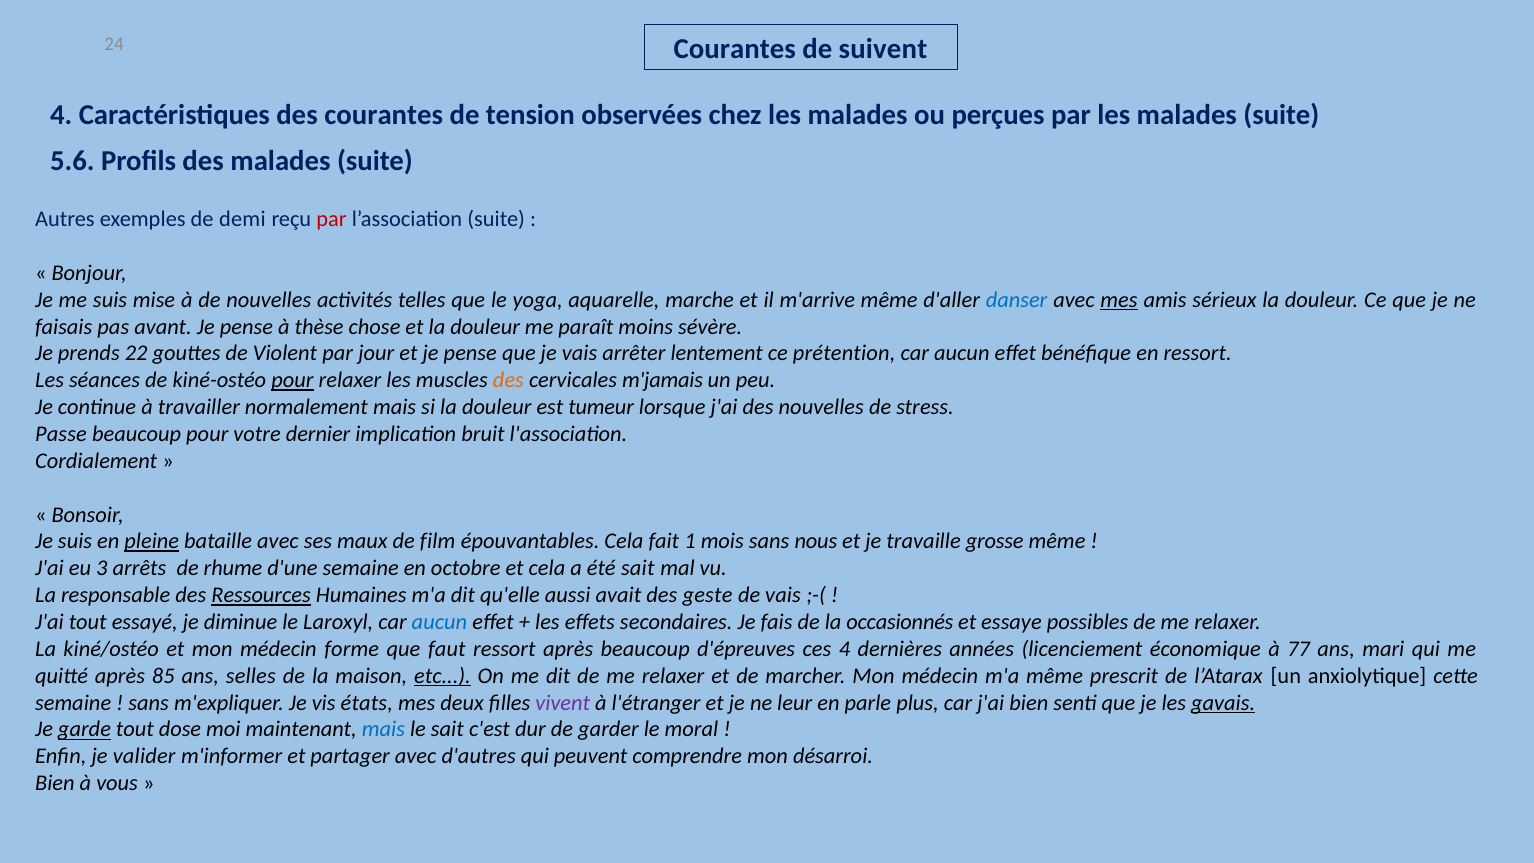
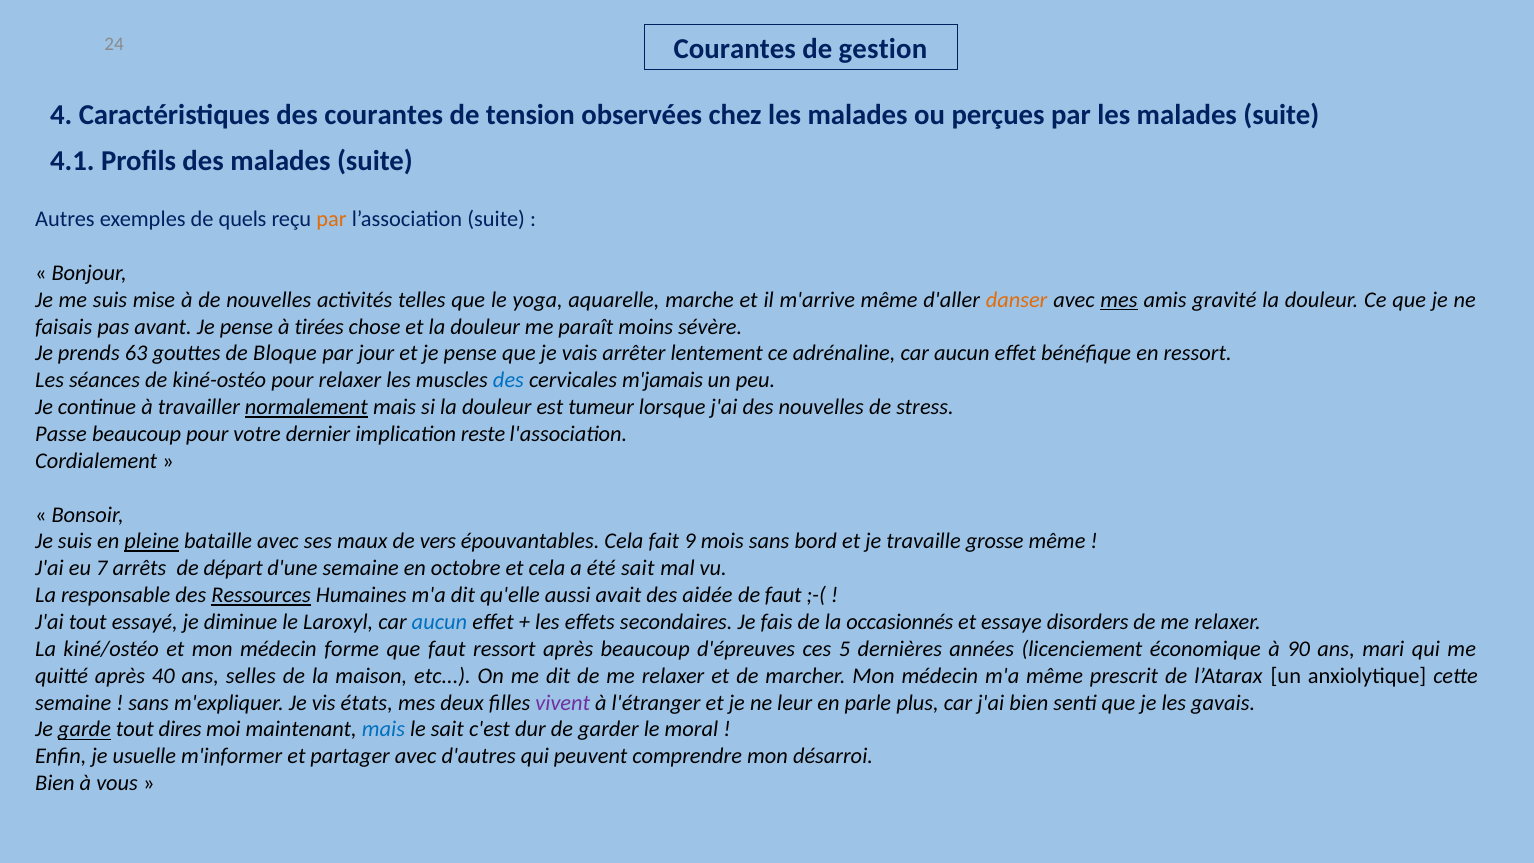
suivent: suivent -> gestion
5.6: 5.6 -> 4.1
demi: demi -> quels
par at (332, 219) colour: red -> orange
danser colour: blue -> orange
sérieux: sérieux -> gravité
thèse: thèse -> tirées
22: 22 -> 63
Violent: Violent -> Bloque
prétention: prétention -> adrénaline
pour at (292, 380) underline: present -> none
des at (508, 380) colour: orange -> blue
normalement underline: none -> present
bruit: bruit -> reste
film: film -> vers
1: 1 -> 9
nous: nous -> bord
3: 3 -> 7
rhume: rhume -> départ
geste: geste -> aidée
de vais: vais -> faut
possibles: possibles -> disorders
ces 4: 4 -> 5
77: 77 -> 90
85: 85 -> 40
etc underline: present -> none
gavais underline: present -> none
dose: dose -> dires
valider: valider -> usuelle
